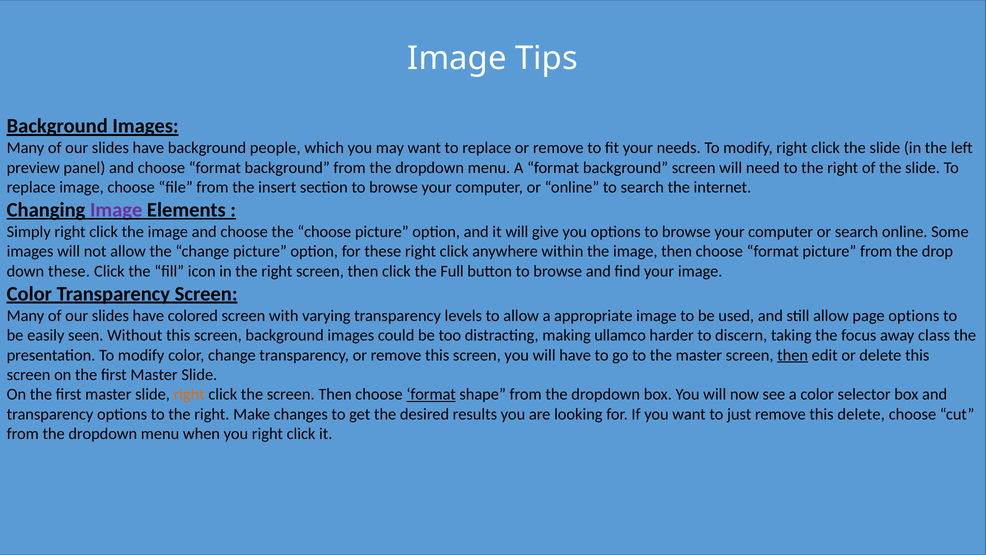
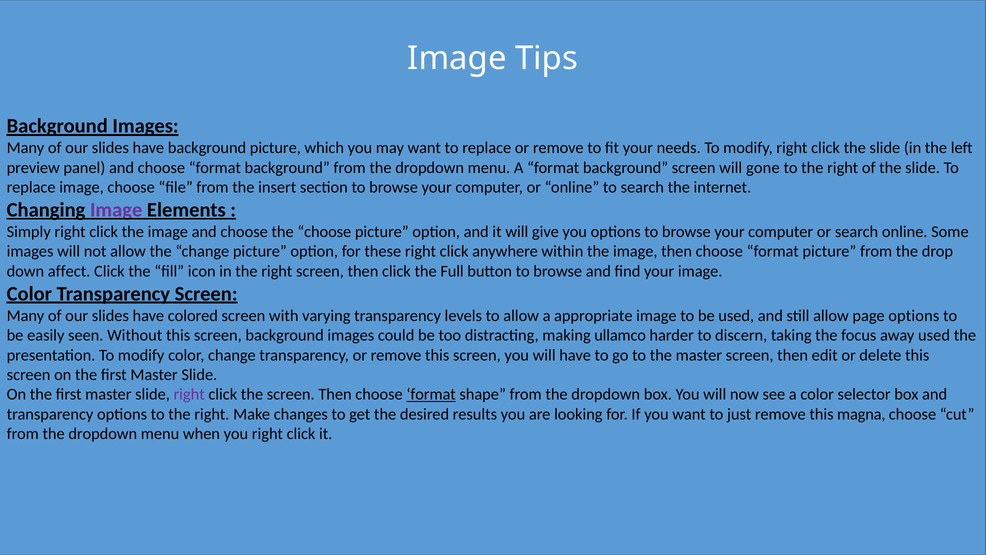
background people: people -> picture
need: need -> gone
down these: these -> affect
away class: class -> used
then at (793, 355) underline: present -> none
right at (189, 394) colour: orange -> purple
this delete: delete -> magna
